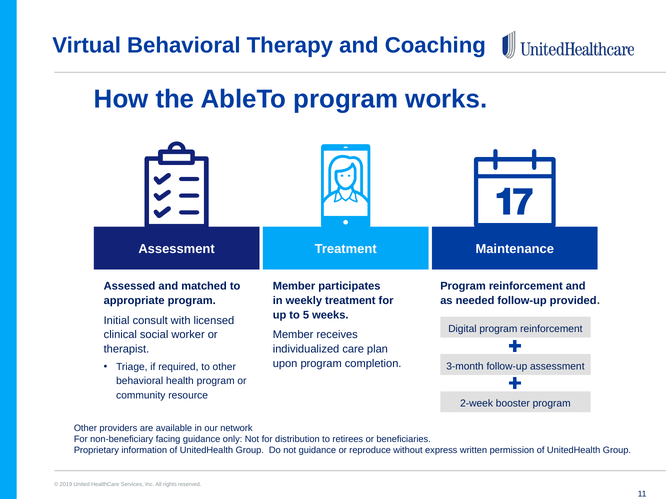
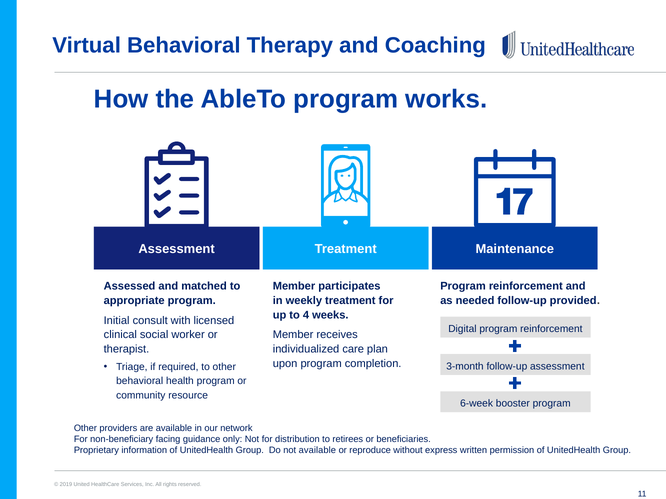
5: 5 -> 4
2-week: 2-week -> 6-week
not guidance: guidance -> available
